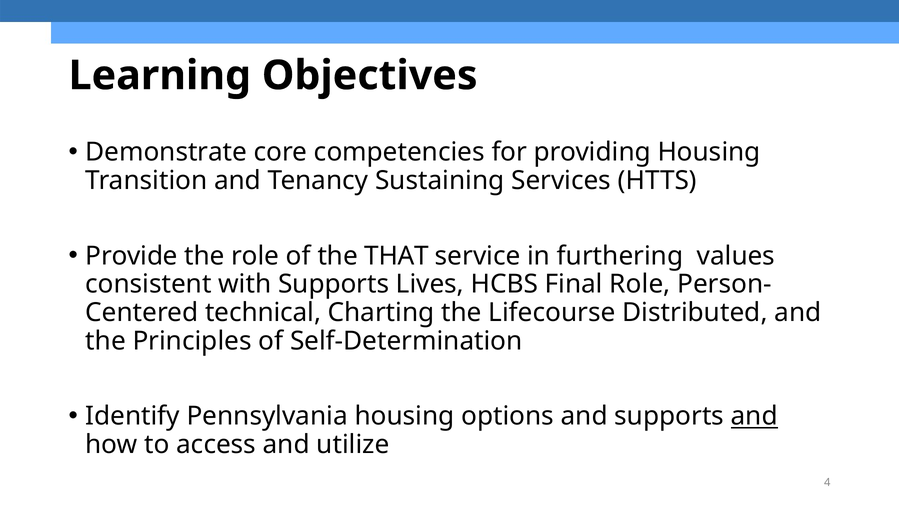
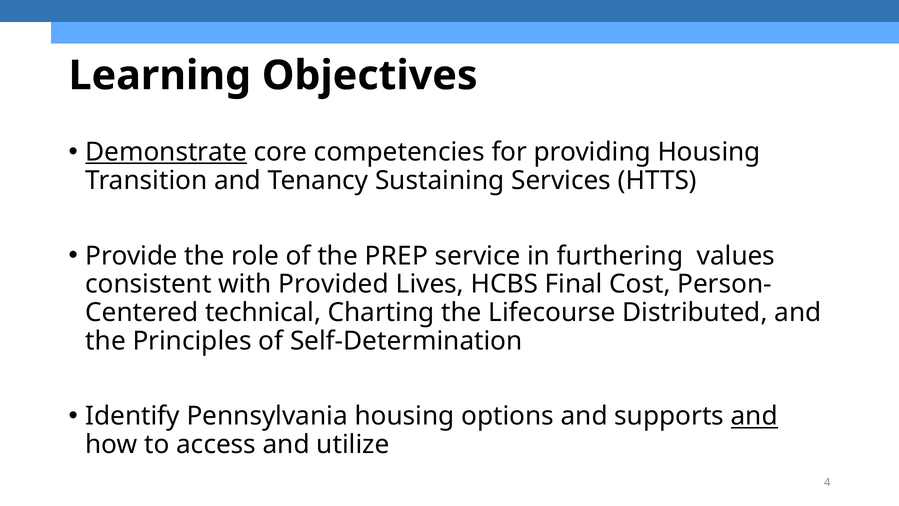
Demonstrate underline: none -> present
THAT: THAT -> PREP
with Supports: Supports -> Provided
Final Role: Role -> Cost
